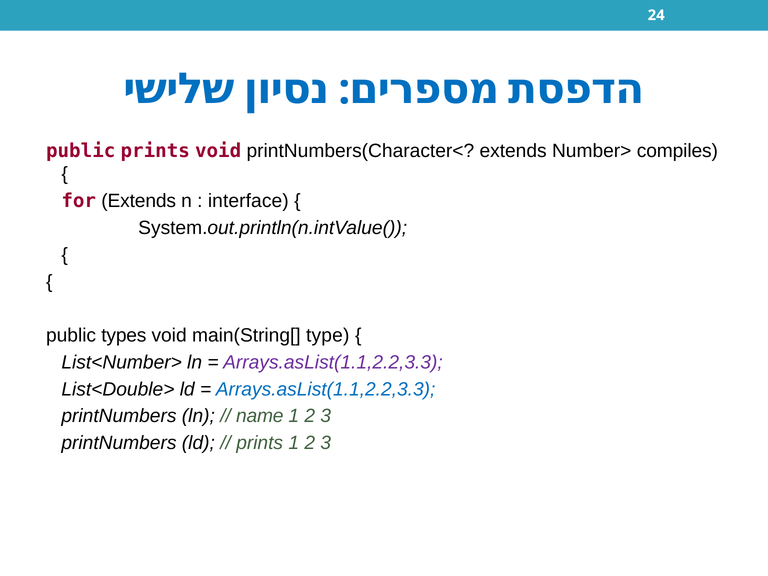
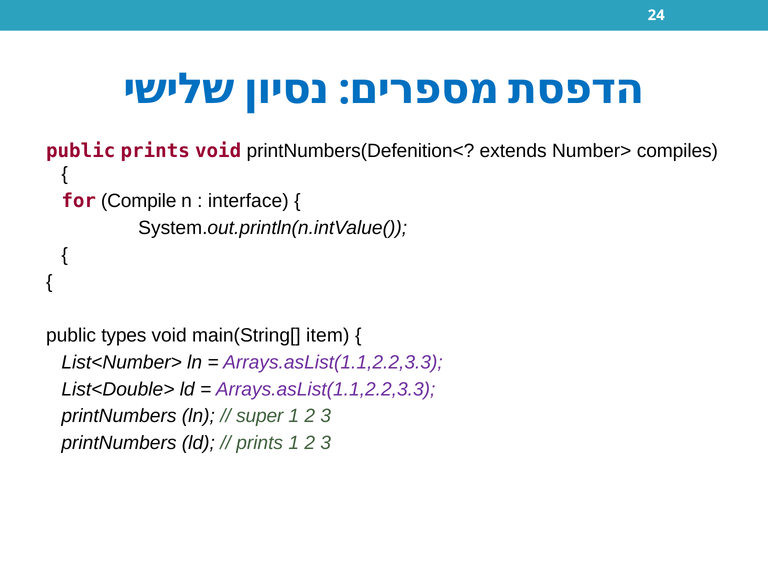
printNumbers(Character<: printNumbers(Character< -> printNumbers(Defenition<
for Extends: Extends -> Compile
type: type -> item
Arrays.asList(1.1,2.2,3.3 at (326, 389) colour: blue -> purple
name: name -> super
